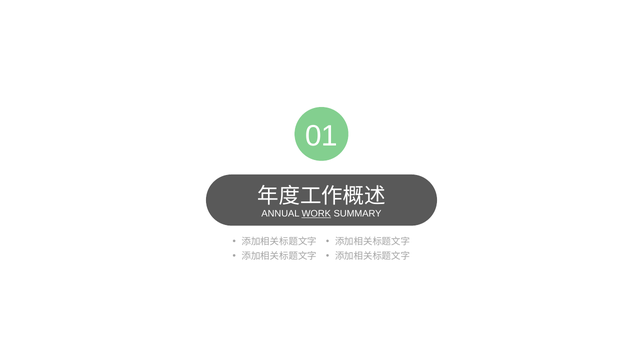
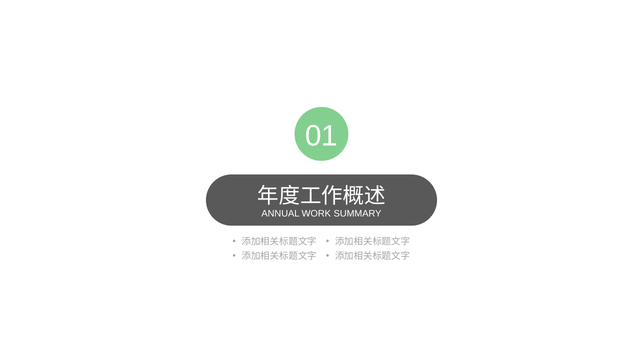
WORK underline: present -> none
